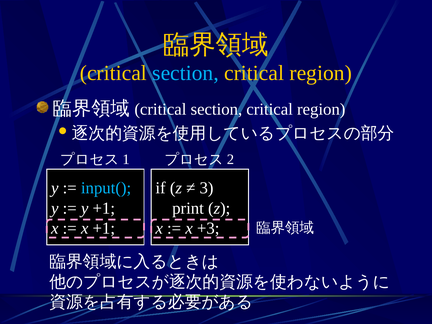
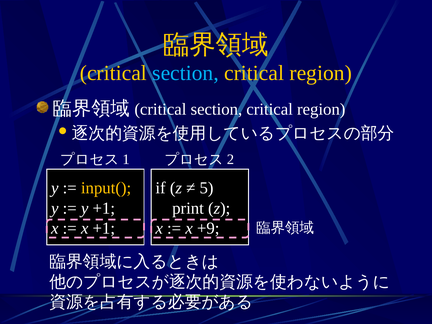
input( colour: light blue -> yellow
3: 3 -> 5
+3: +3 -> +9
